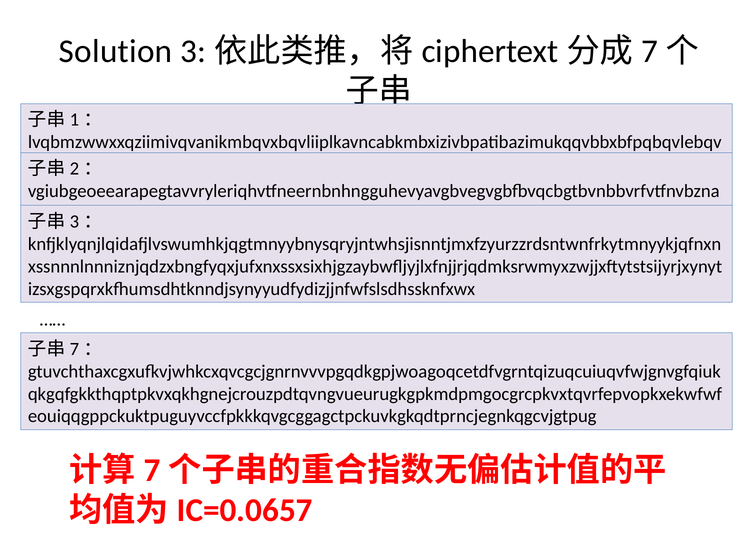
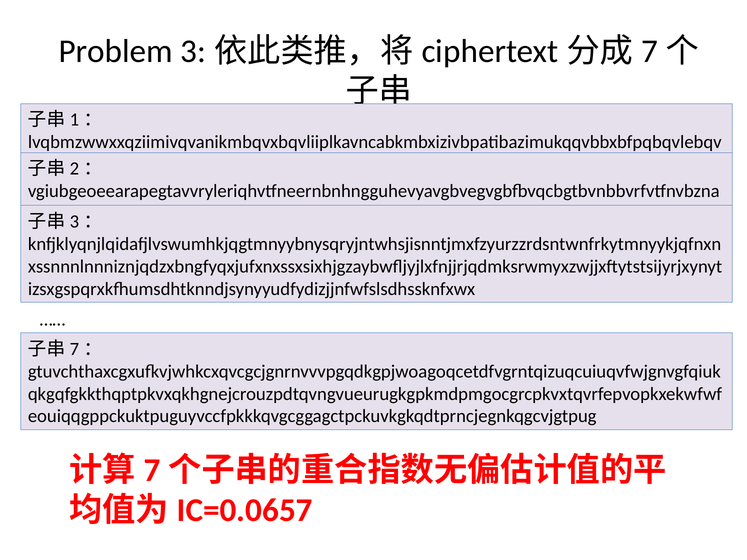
Solution: Solution -> Problem
